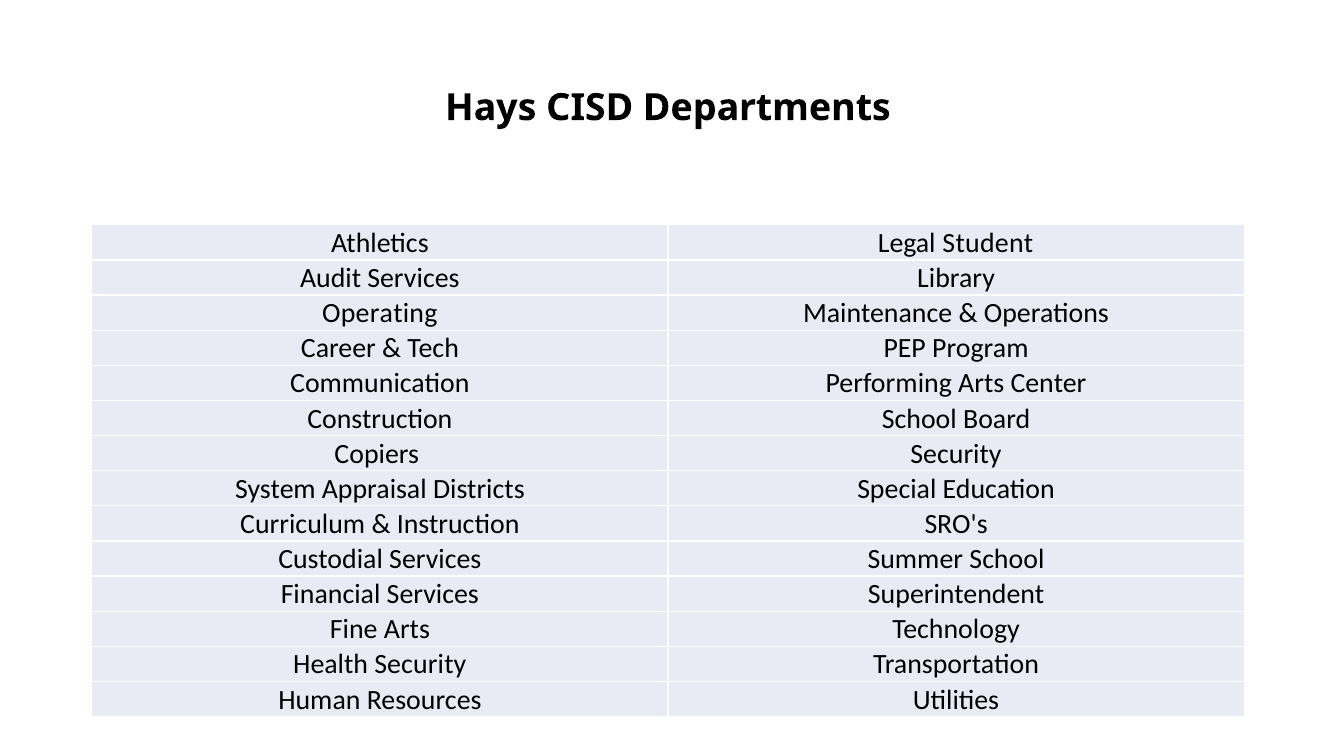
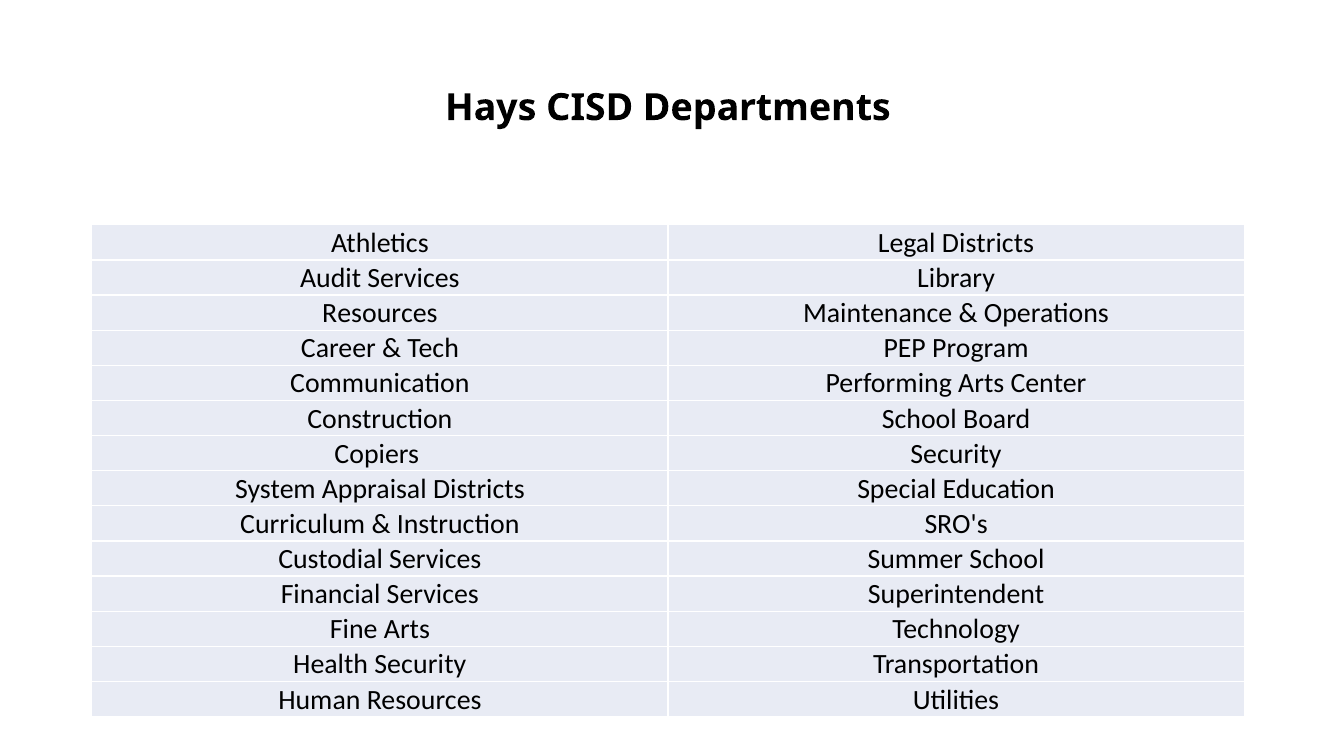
Legal Student: Student -> Districts
Operating at (380, 314): Operating -> Resources
